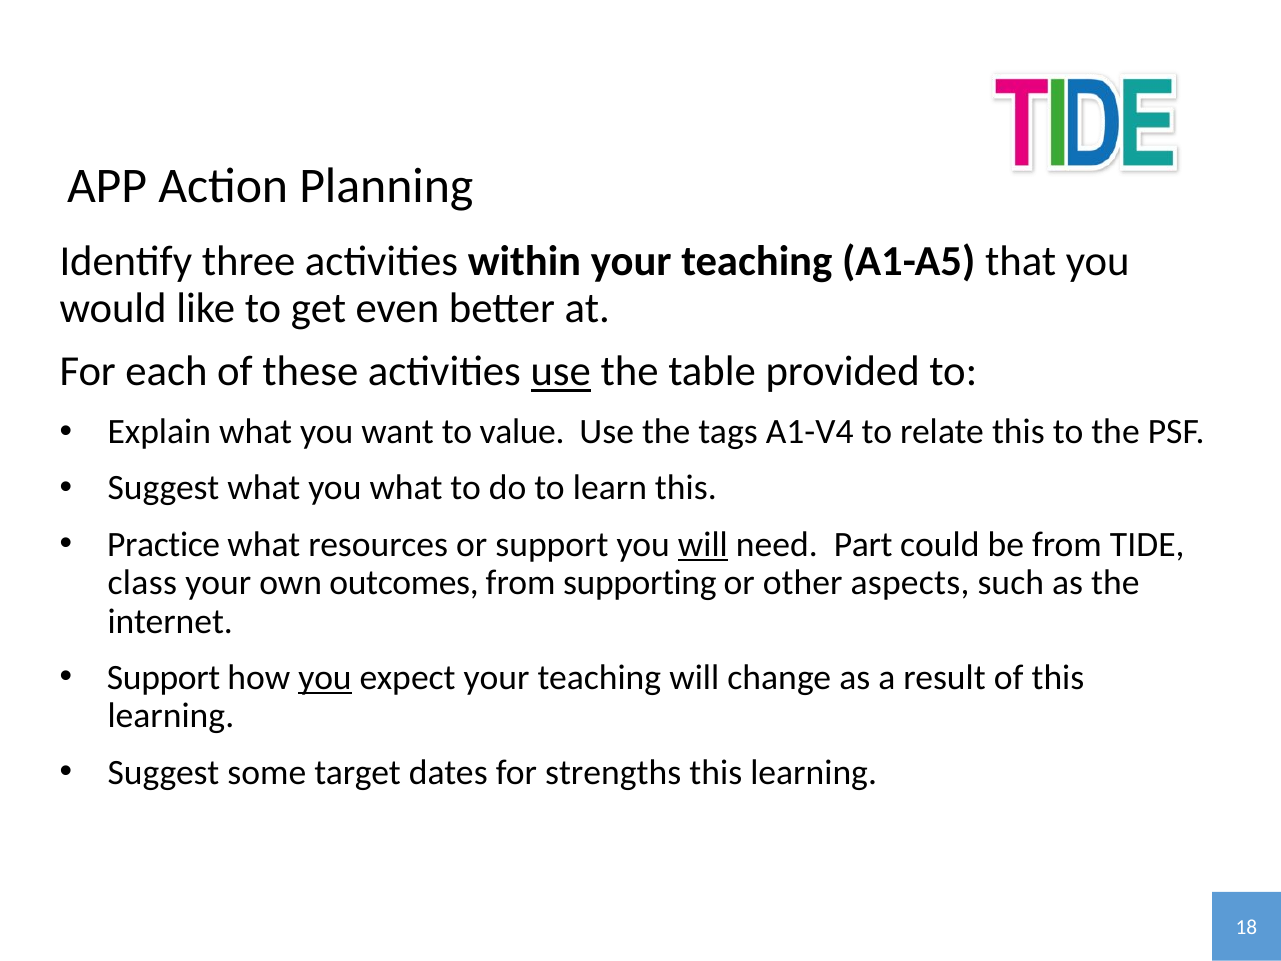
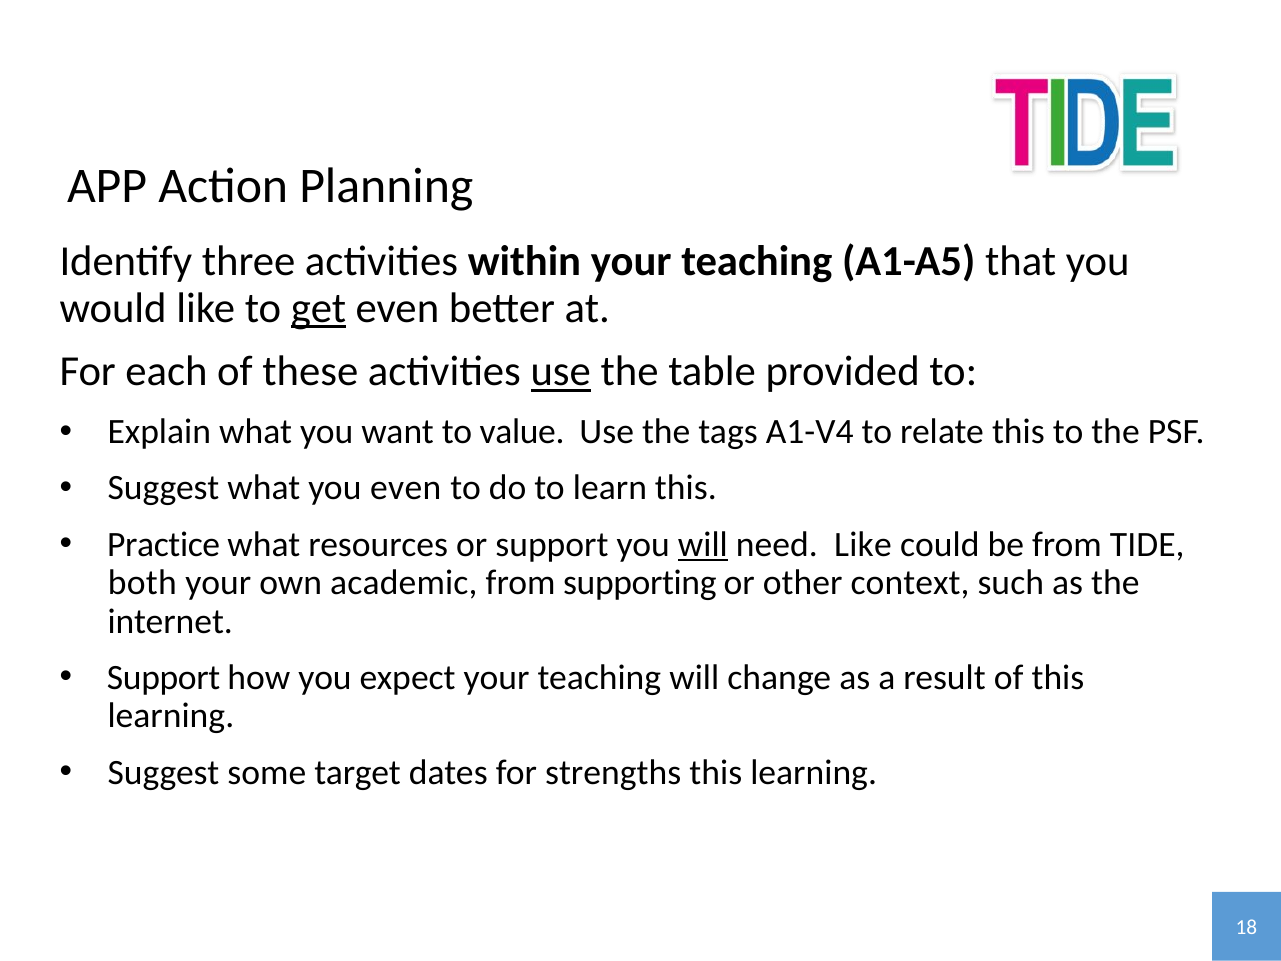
get underline: none -> present
you what: what -> even
need Part: Part -> Like
class: class -> both
outcomes: outcomes -> academic
aspects: aspects -> context
you at (325, 677) underline: present -> none
